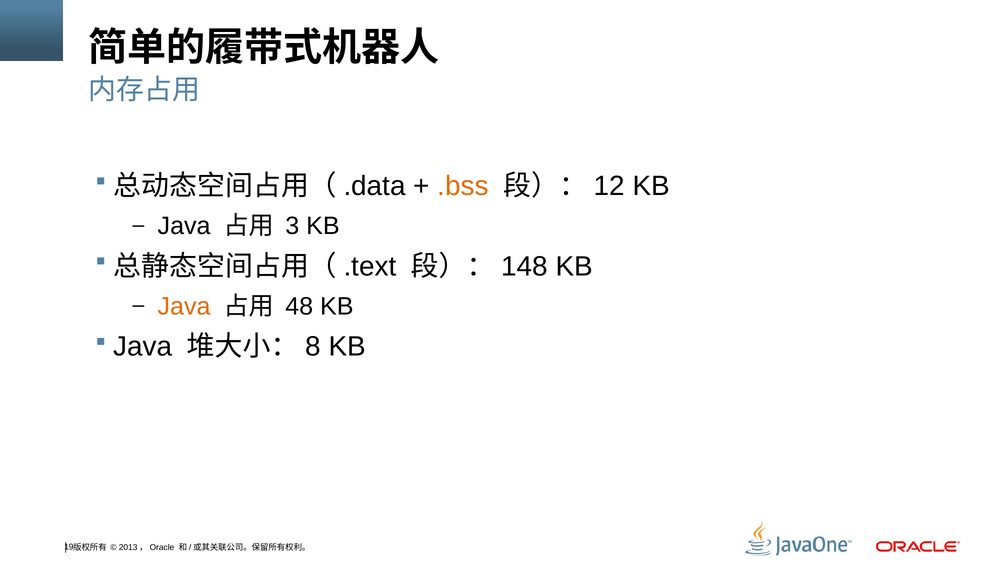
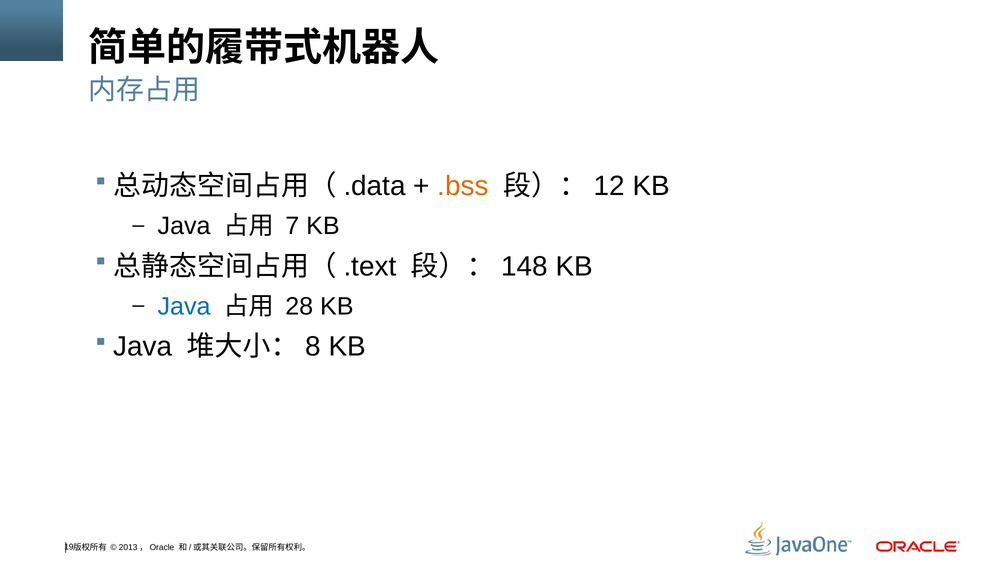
3: 3 -> 7
Java at (184, 306) colour: orange -> blue
48: 48 -> 28
